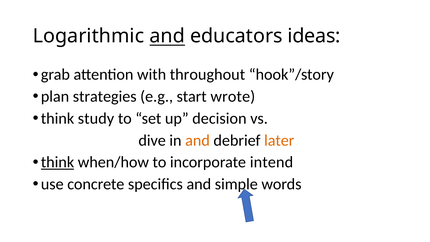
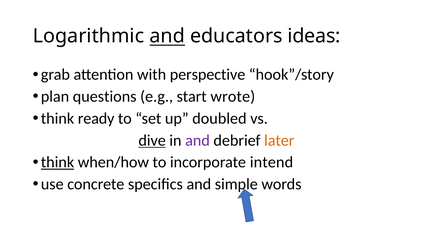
throughout: throughout -> perspective
strategies: strategies -> questions
study: study -> ready
decision: decision -> doubled
dive underline: none -> present
and at (198, 140) colour: orange -> purple
